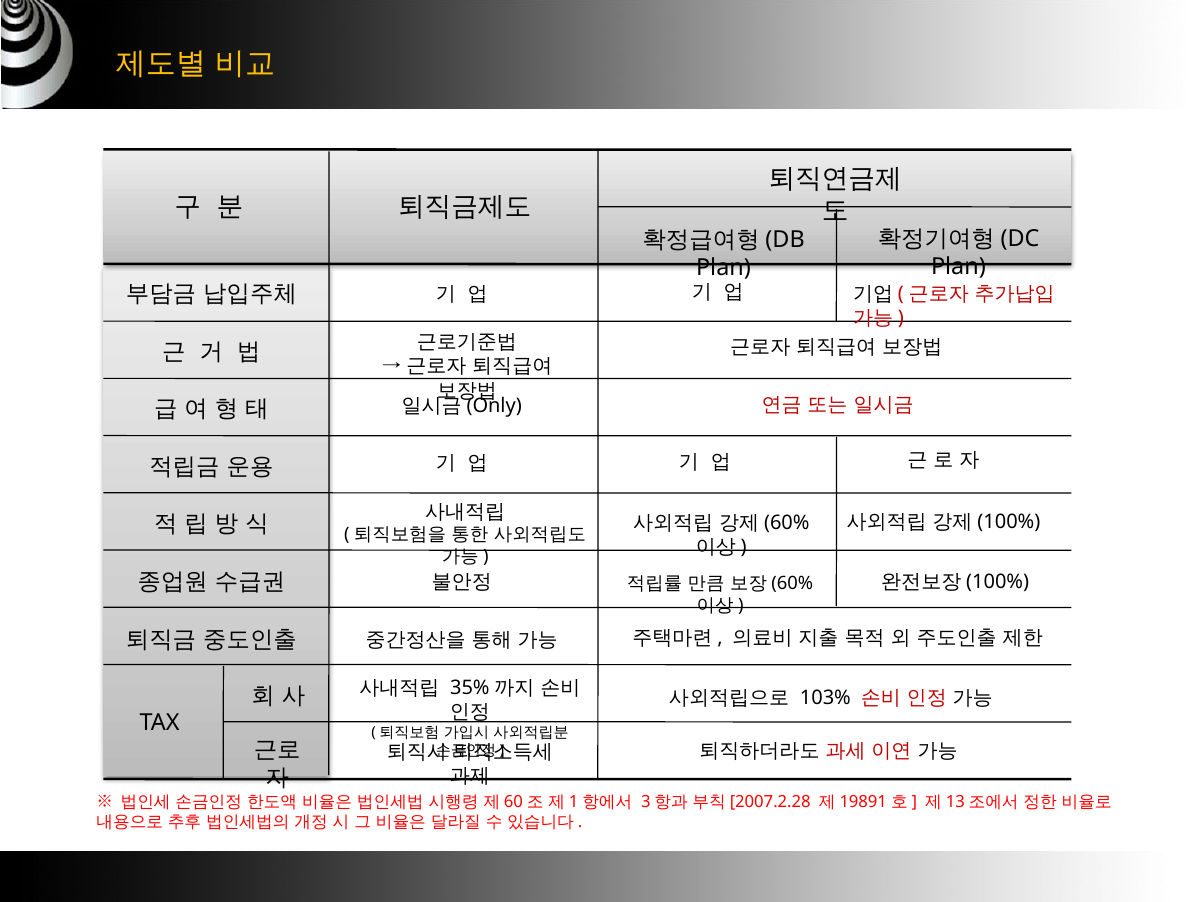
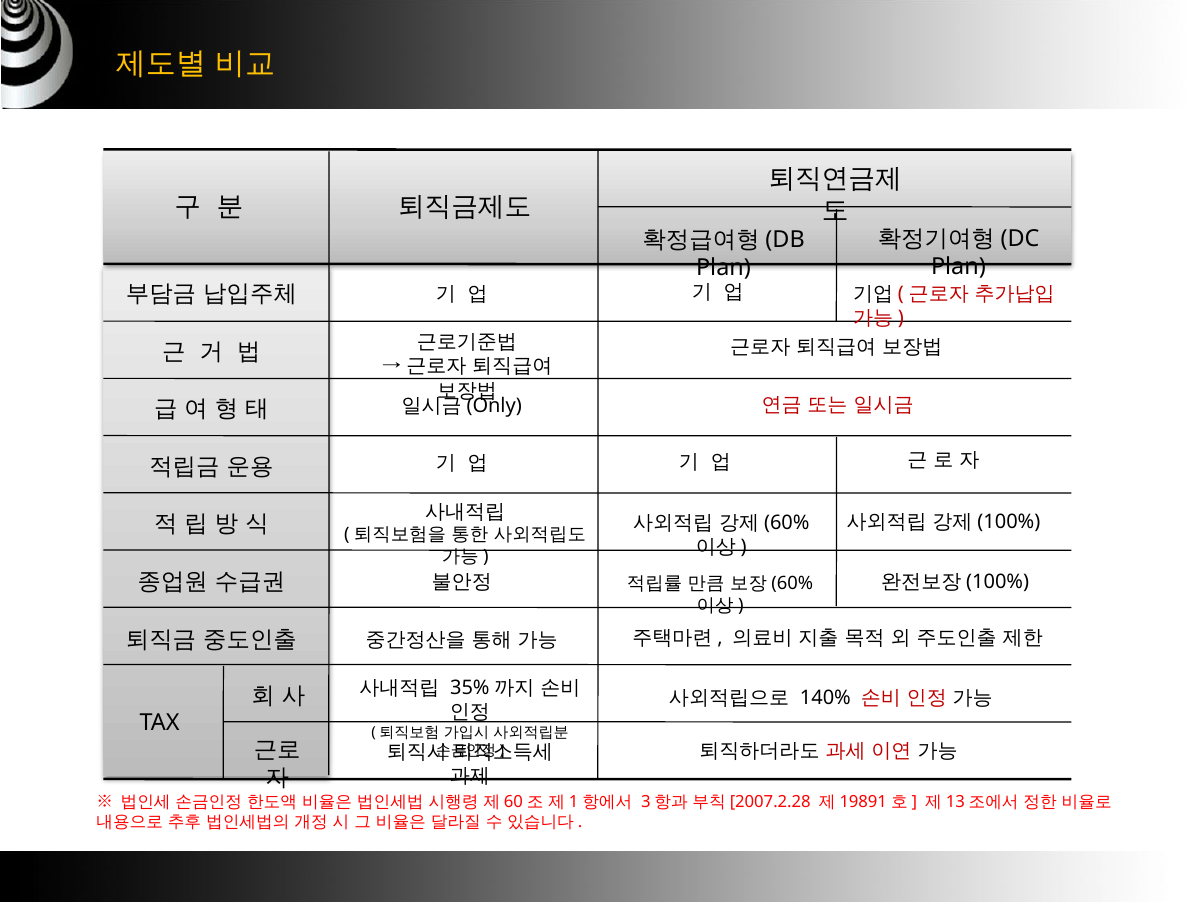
103%: 103% -> 140%
